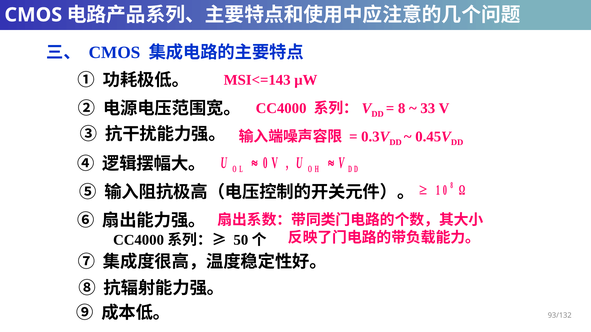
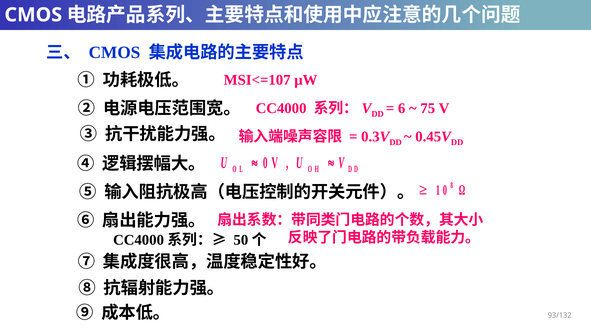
MSI<=143: MSI<=143 -> MSI<=107
8 at (402, 108): 8 -> 6
33: 33 -> 75
